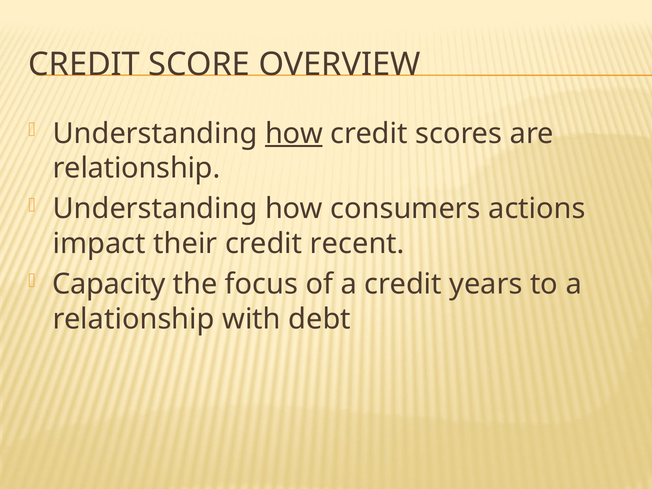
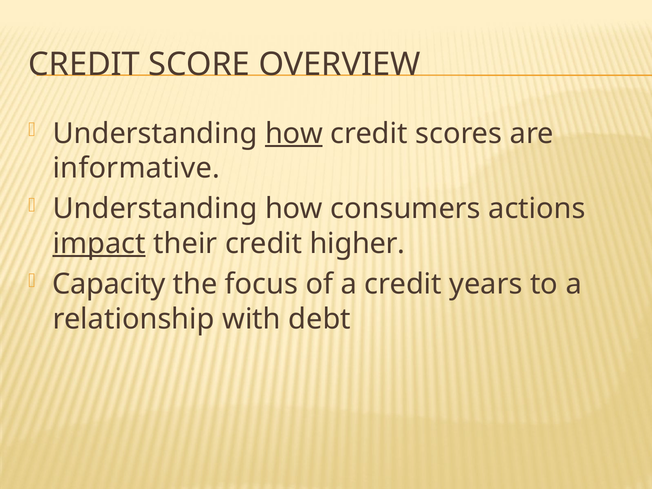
relationship at (137, 168): relationship -> informative
impact underline: none -> present
recent: recent -> higher
